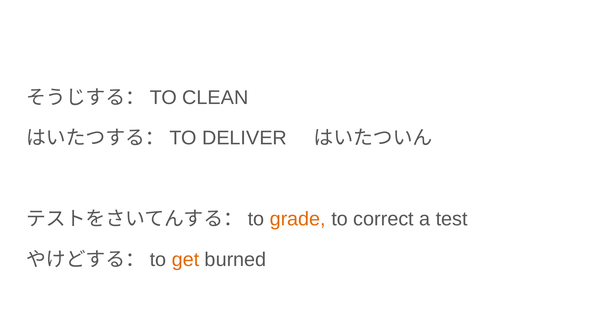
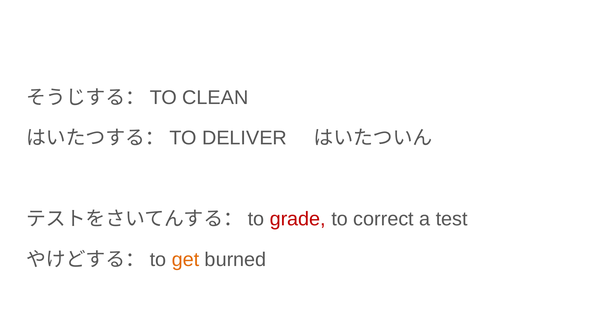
grade colour: orange -> red
